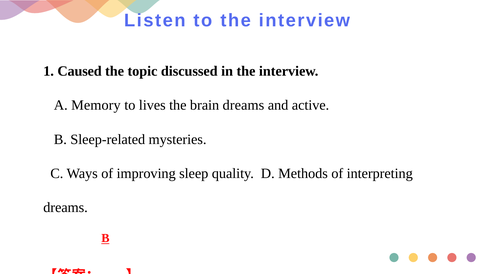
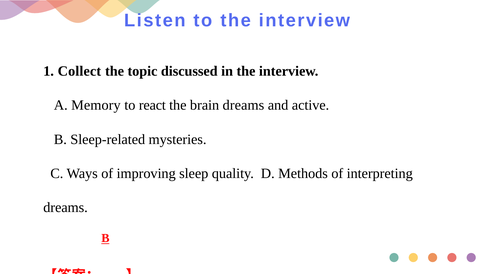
Caused: Caused -> Collect
lives: lives -> react
